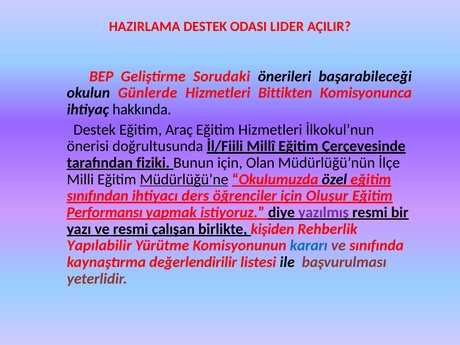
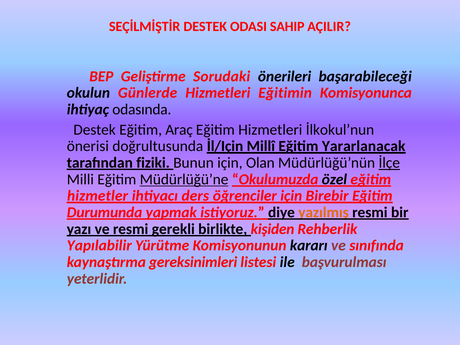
HAZIRLAMA: HAZIRLAMA -> SEÇİLMİŞTİR
LIDER: LIDER -> SAHIP
Bittikten: Bittikten -> Eğitimin
hakkında: hakkında -> odasında
İl/Fiili: İl/Fiili -> İl/Için
Çerçevesinde: Çerçevesinde -> Yararlanacak
İlçe underline: none -> present
sınıfından: sınıfından -> hizmetler
Oluşur: Oluşur -> Birebir
Performansı: Performansı -> Durumunda
yazılmış colour: purple -> orange
çalışan: çalışan -> gerekli
kararı colour: blue -> black
değerlendirilir: değerlendirilir -> gereksinimleri
